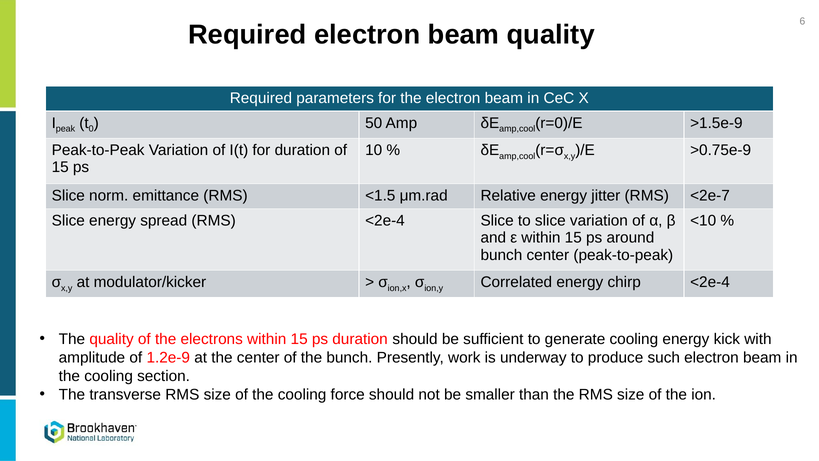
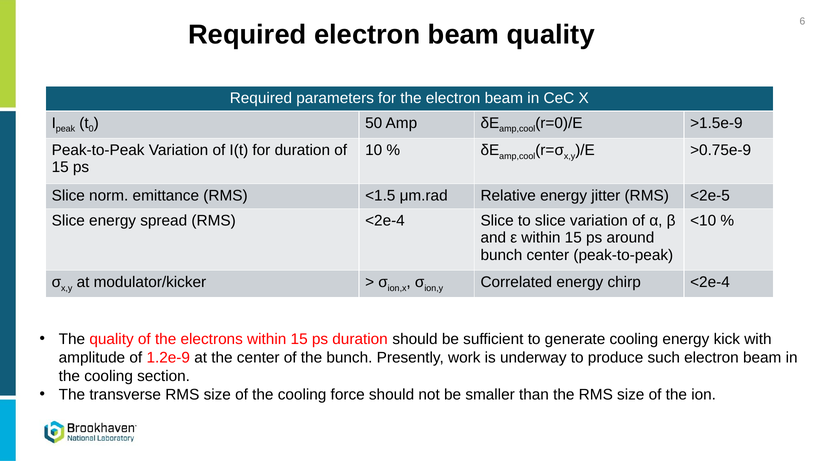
<2e-7: <2e-7 -> <2e-5
